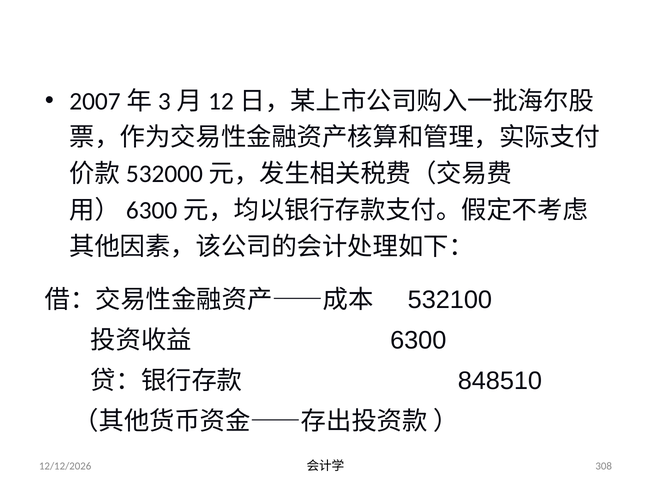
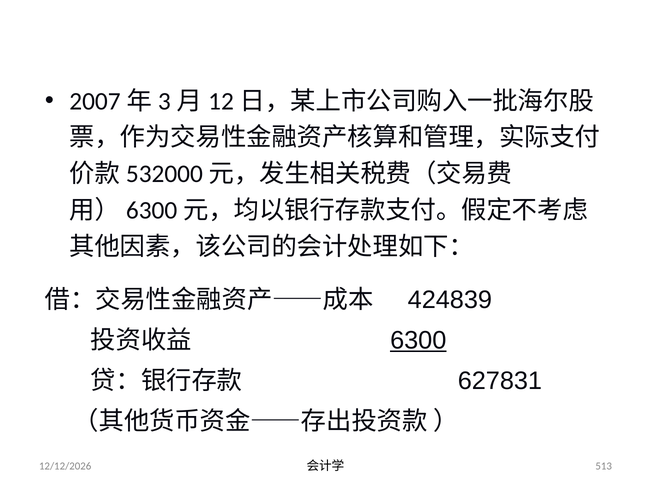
532100: 532100 -> 424839
6300 underline: none -> present
848510: 848510 -> 627831
308: 308 -> 513
